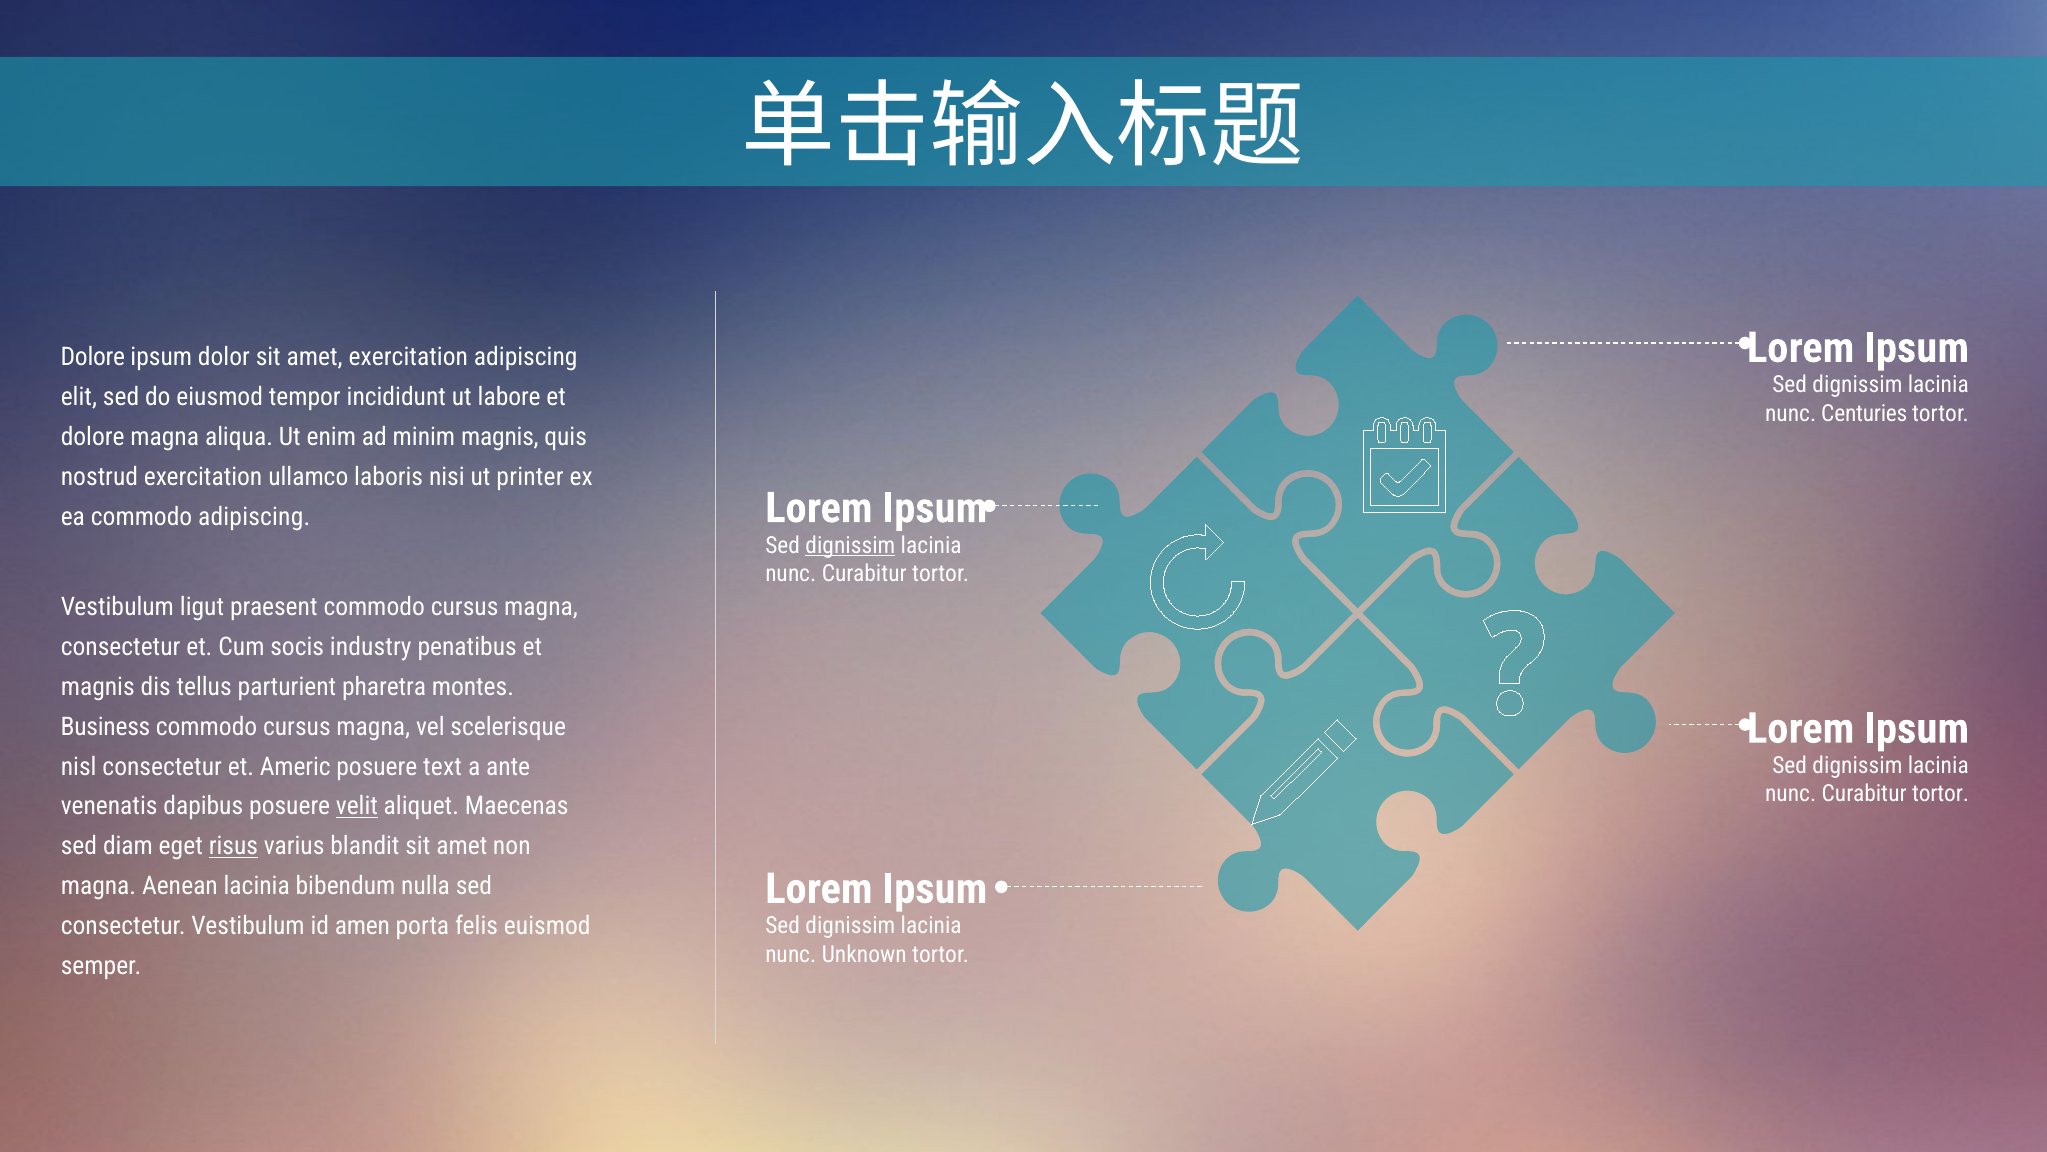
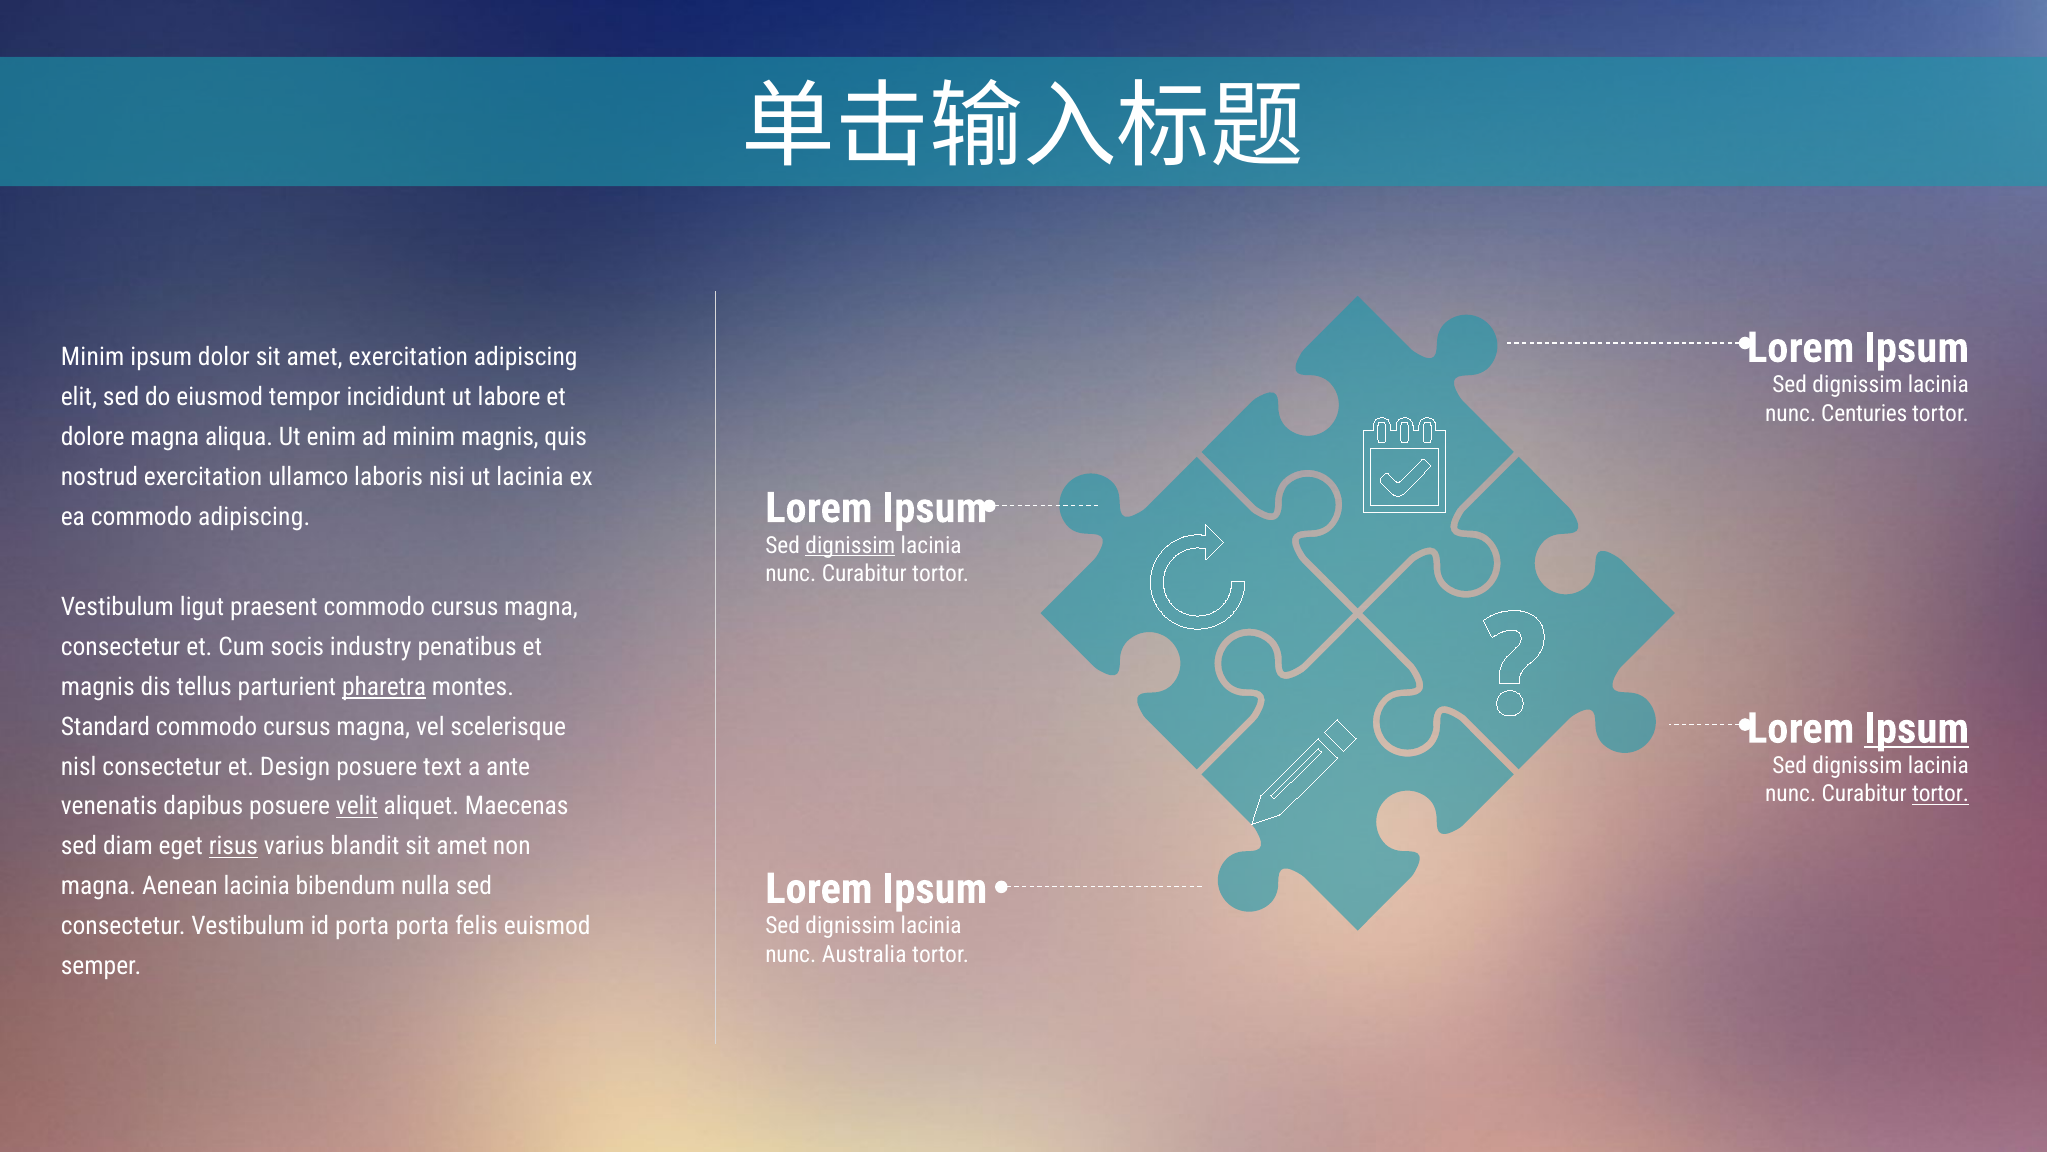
Dolore at (93, 357): Dolore -> Minim
ut printer: printer -> lacinia
pharetra underline: none -> present
Ipsum at (1917, 728) underline: none -> present
Business: Business -> Standard
Americ: Americ -> Design
tortor at (1941, 794) underline: none -> present
id amen: amen -> porta
Unknown: Unknown -> Australia
